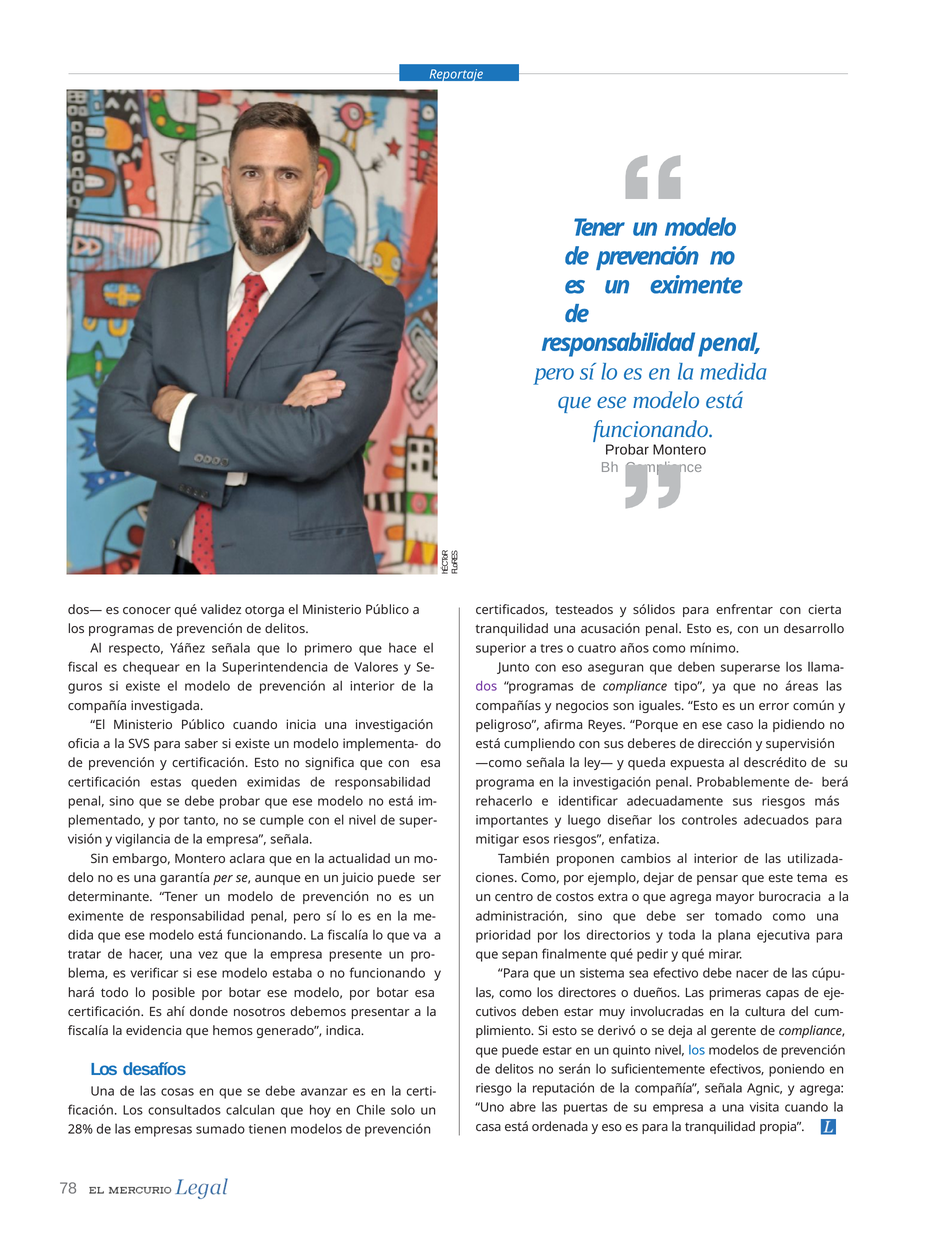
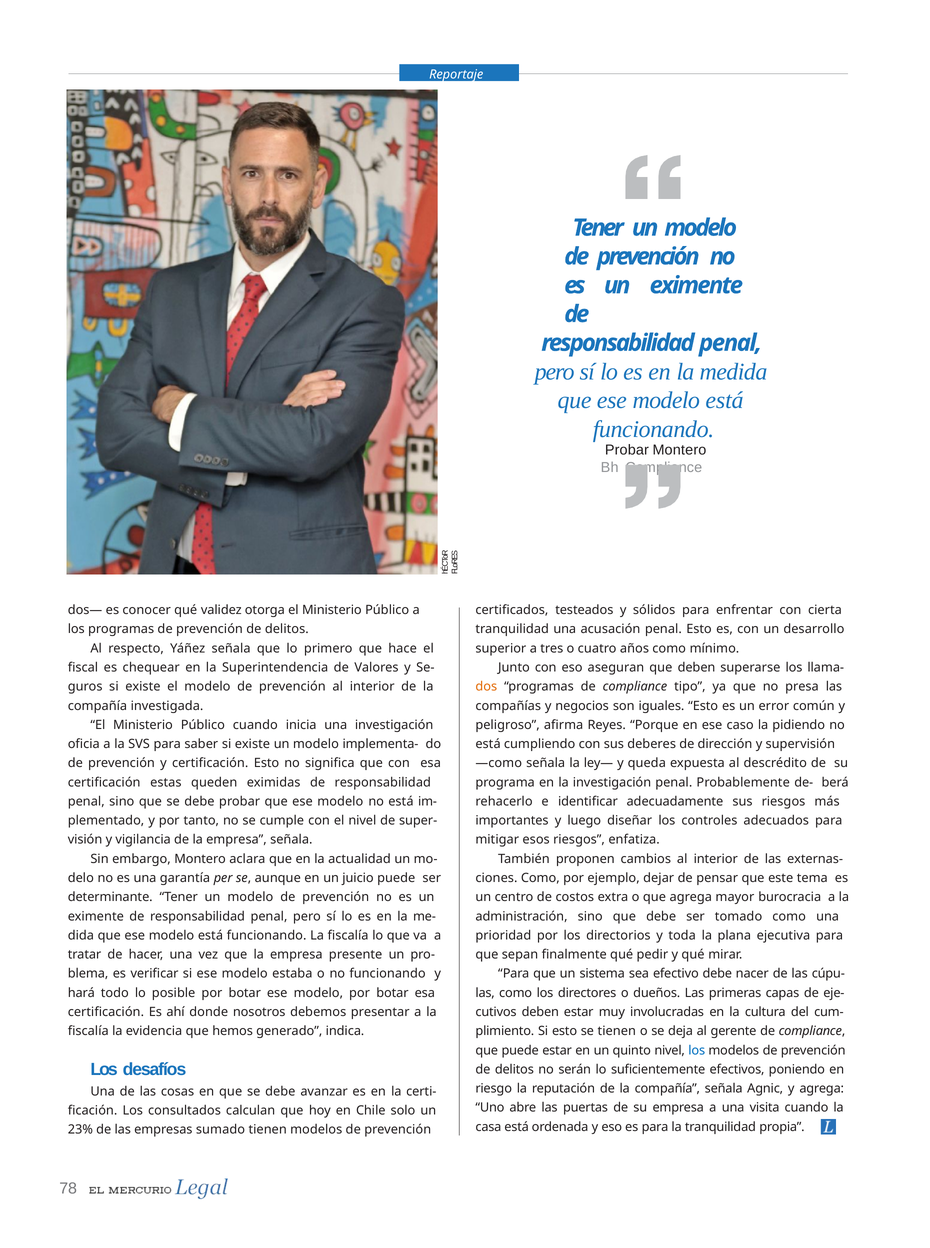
dos colour: purple -> orange
áreas: áreas -> presa
utilizada-: utilizada- -> externas-
se derivó: derivó -> tienen
28%: 28% -> 23%
